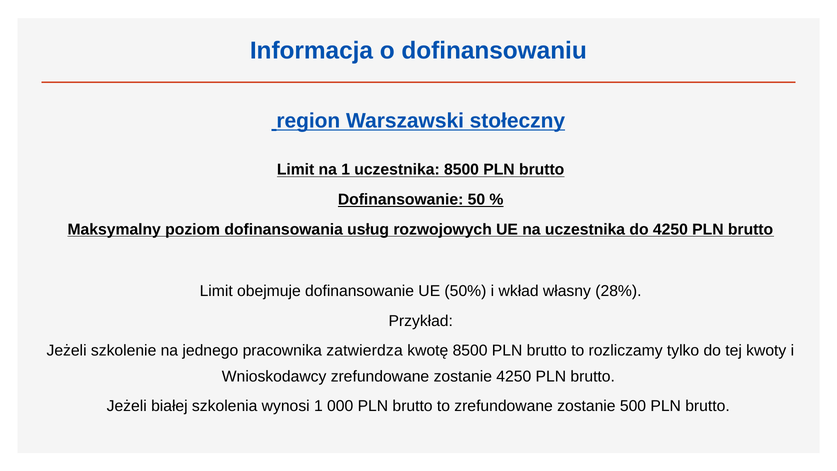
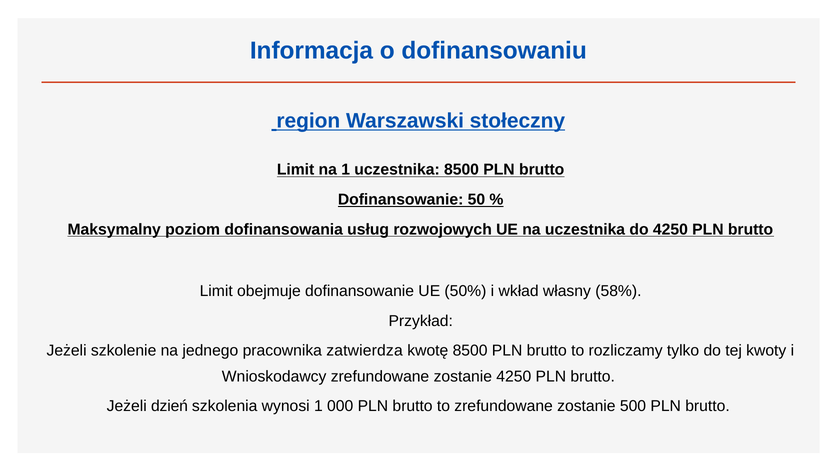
28%: 28% -> 58%
białej: białej -> dzień
